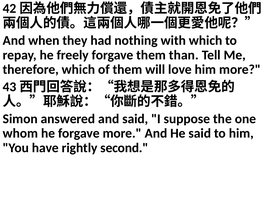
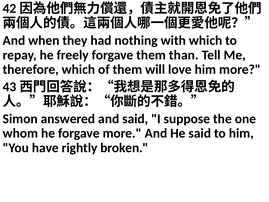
second: second -> broken
